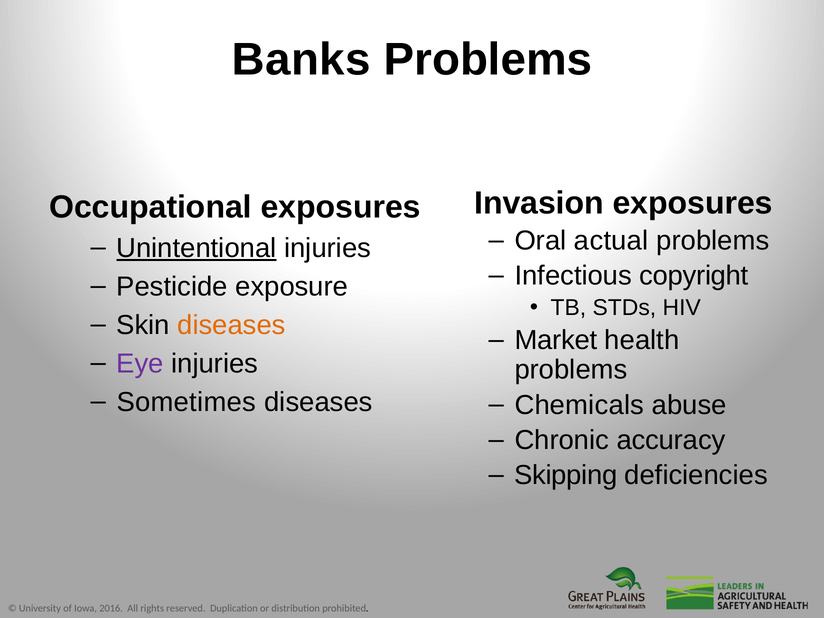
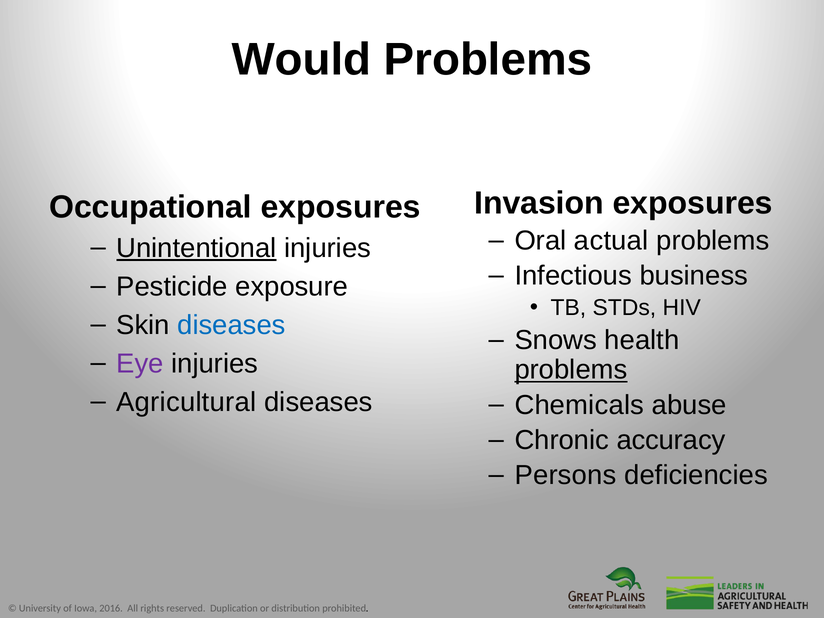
Banks: Banks -> Would
copyright: copyright -> business
diseases at (231, 325) colour: orange -> blue
Market: Market -> Snows
problems at (571, 370) underline: none -> present
Sometimes: Sometimes -> Agricultural
Skipping: Skipping -> Persons
